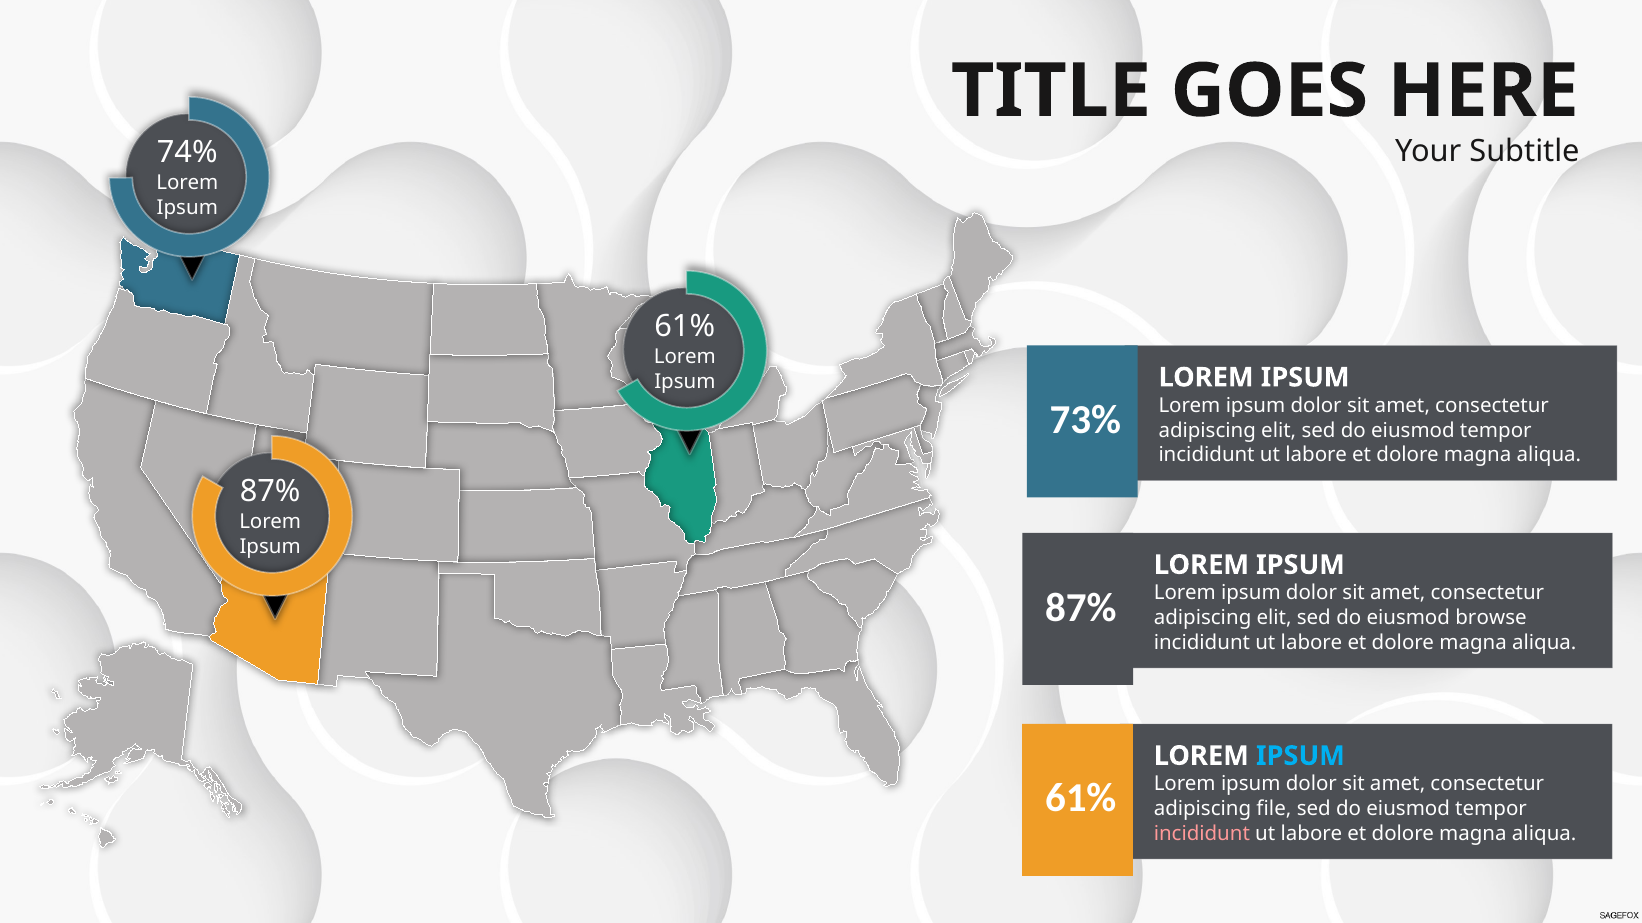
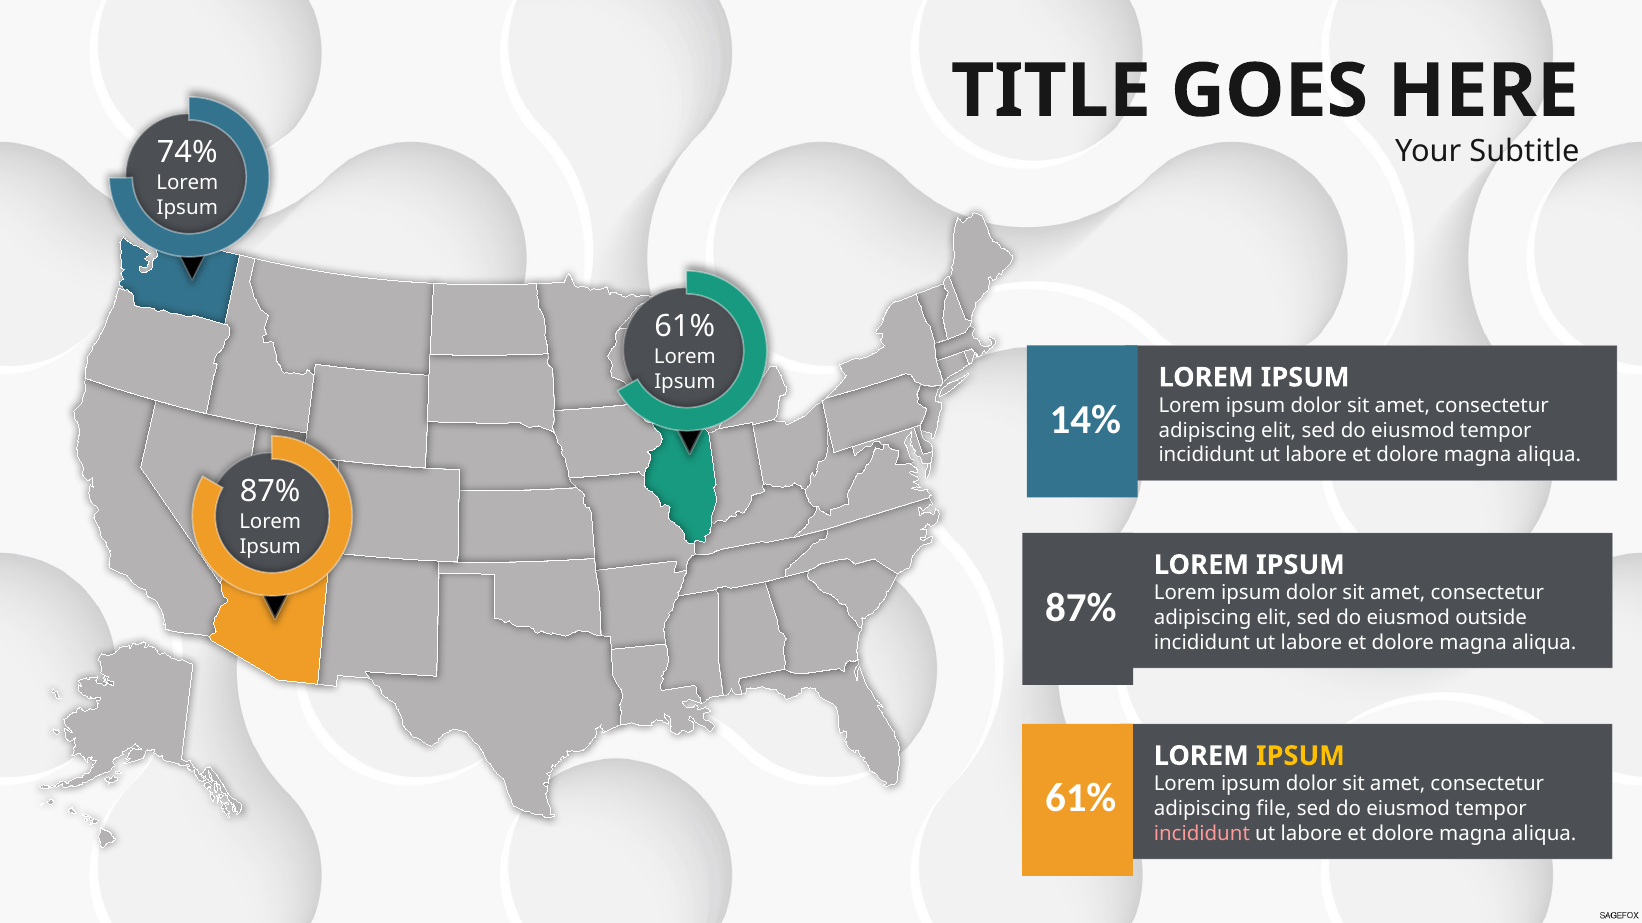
73%: 73% -> 14%
browse: browse -> outside
IPSUM at (1300, 756) colour: light blue -> yellow
